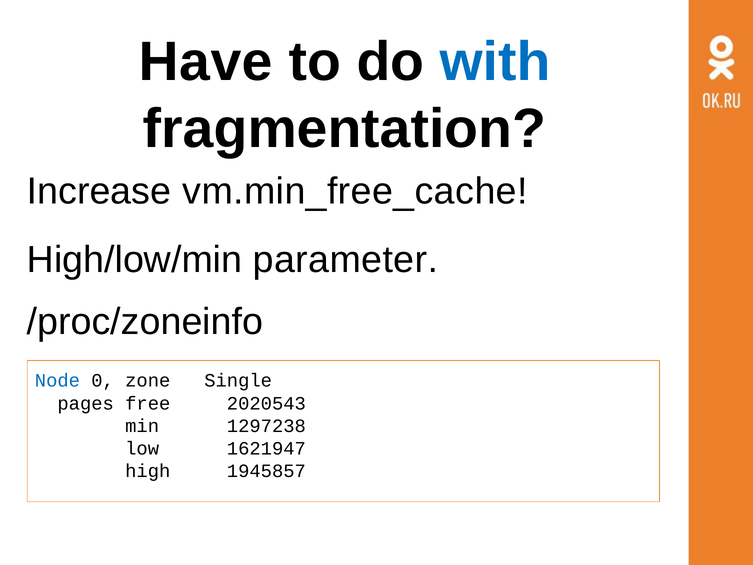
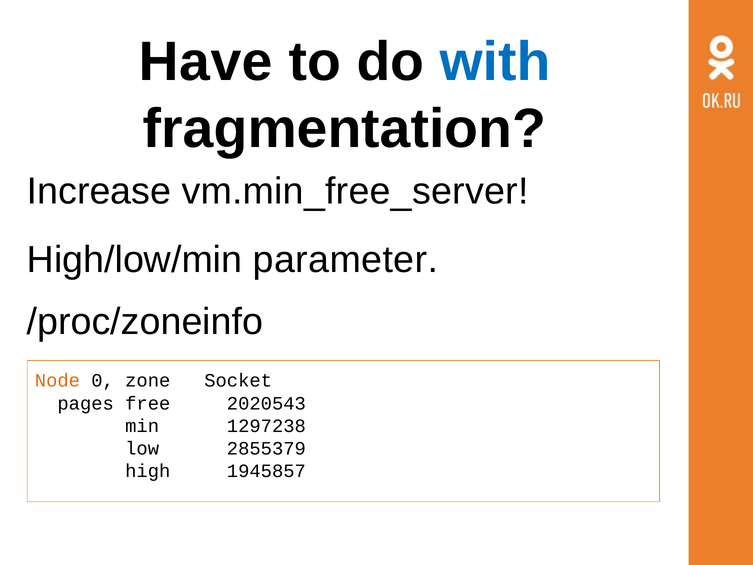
vm.min_free_cache: vm.min_free_cache -> vm.min_free_server
Node colour: blue -> orange
Single: Single -> Socket
1621947: 1621947 -> 2855379
